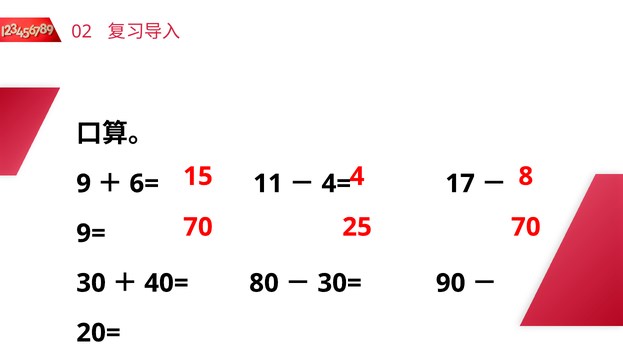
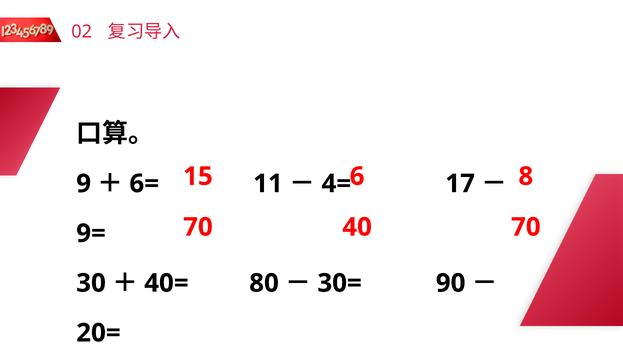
4: 4 -> 6
25: 25 -> 40
